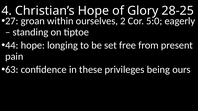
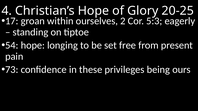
28-25: 28-25 -> 20-25
27: 27 -> 17
5:0: 5:0 -> 5:3
44: 44 -> 54
63: 63 -> 73
